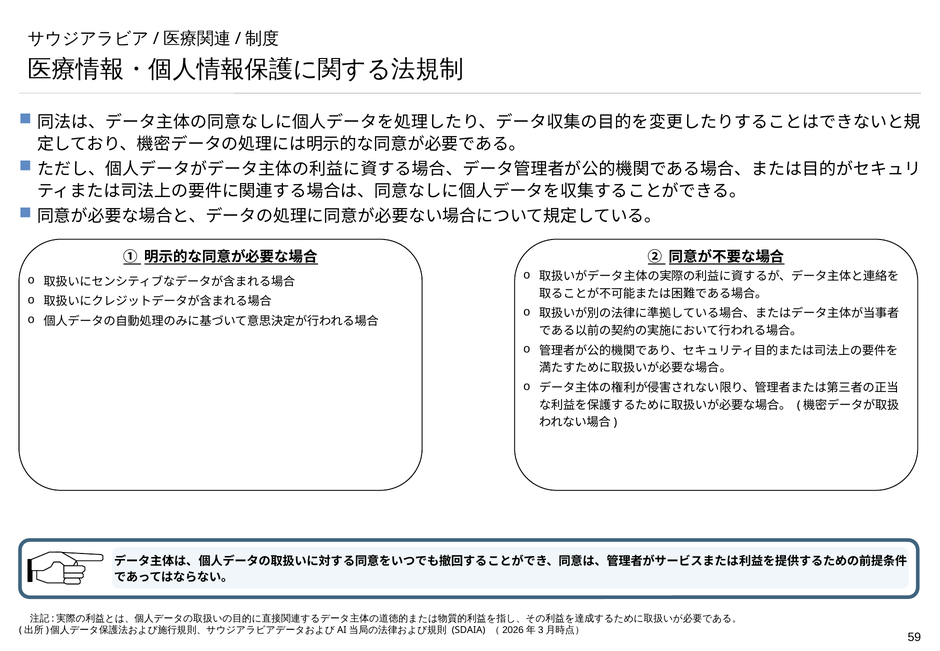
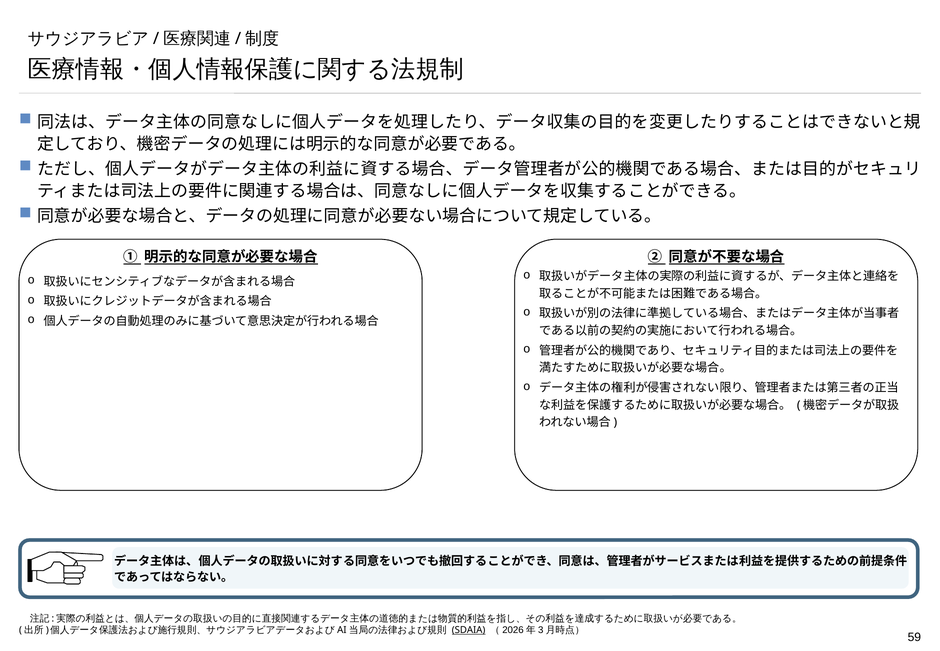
SDAIA underline: none -> present
